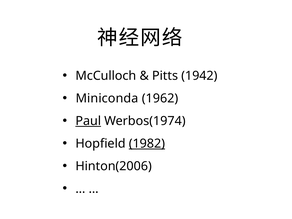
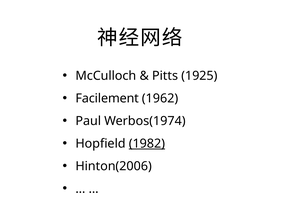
1942: 1942 -> 1925
Miniconda: Miniconda -> Facilement
Paul underline: present -> none
